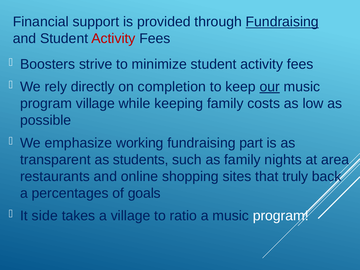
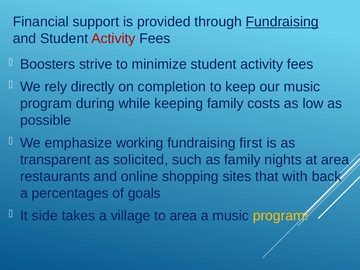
our underline: present -> none
program village: village -> during
part: part -> first
students: students -> solicited
truly: truly -> with
to ratio: ratio -> area
program at (281, 216) colour: white -> yellow
